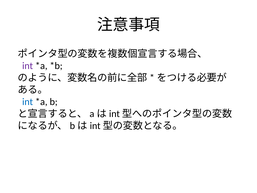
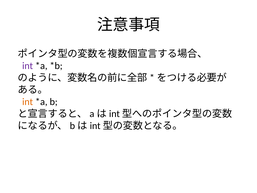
int at (28, 102) colour: blue -> orange
